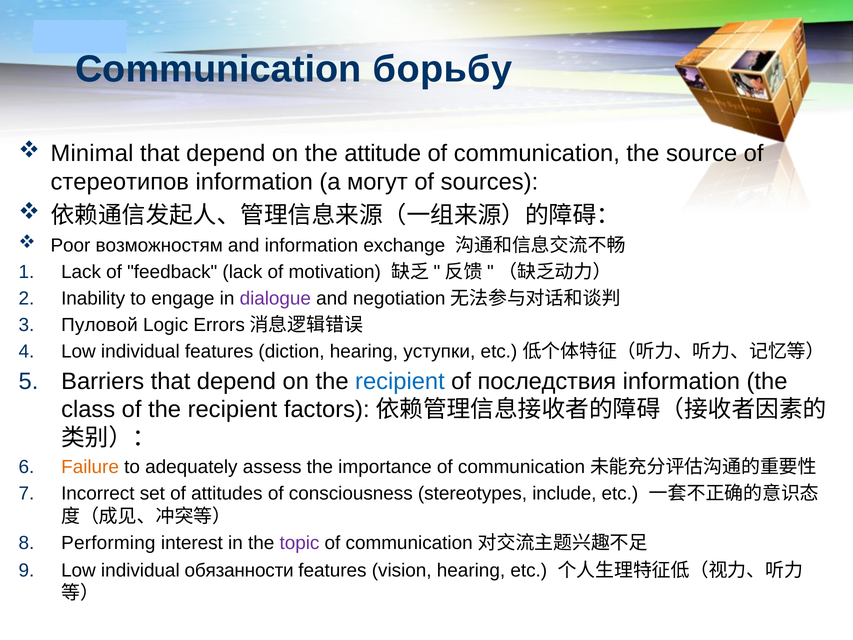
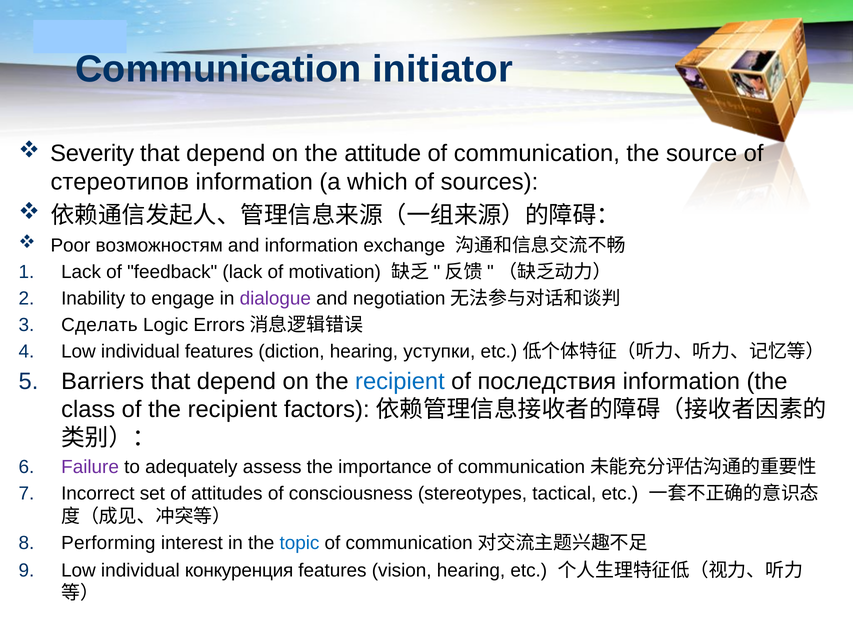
борьбу: борьбу -> initiator
Minimal: Minimal -> Severity
могут: могут -> which
Пуловой: Пуловой -> Сделать
Failure colour: orange -> purple
include: include -> tactical
topic colour: purple -> blue
обязанности: обязанности -> конкуренция
